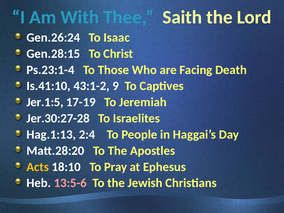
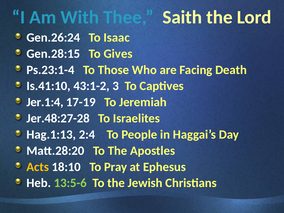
Christ: Christ -> Gives
9: 9 -> 3
Jer.1:5: Jer.1:5 -> Jer.1:4
Jer.30:27-28: Jer.30:27-28 -> Jer.48:27-28
13:5-6 colour: pink -> light green
